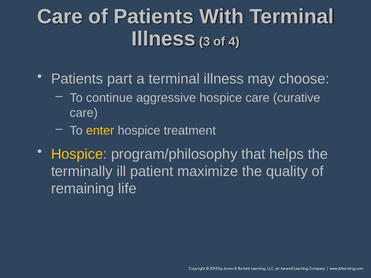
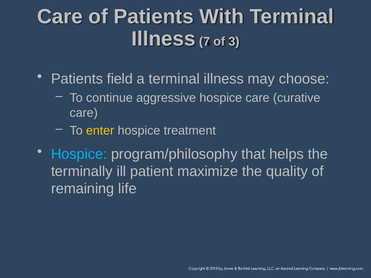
3: 3 -> 7
4: 4 -> 3
part: part -> field
Hospice at (79, 154) colour: yellow -> light blue
